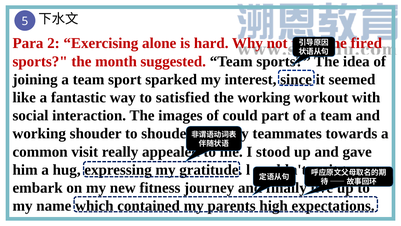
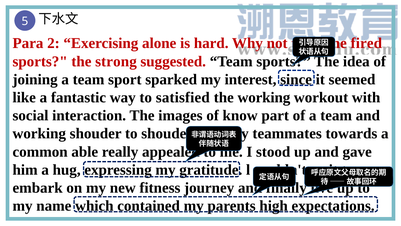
month: month -> strong
could: could -> know
visit: visit -> able
